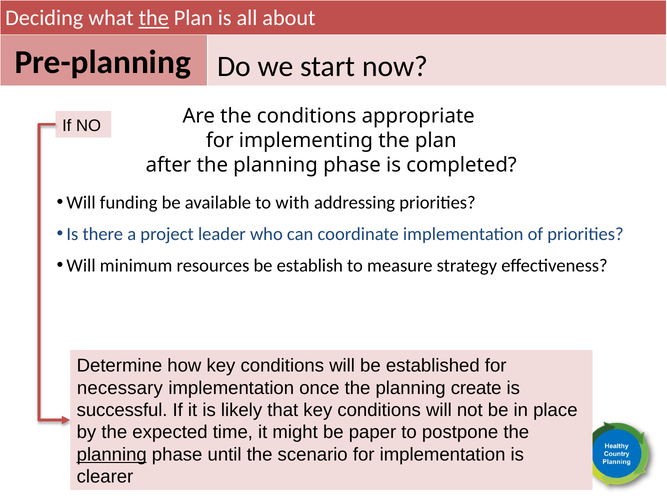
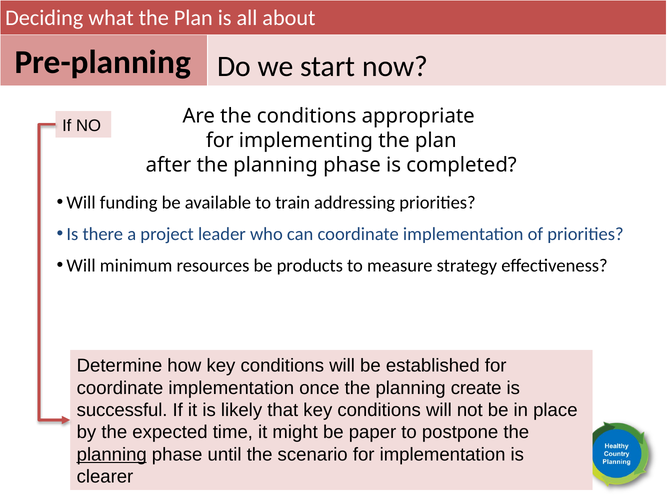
the at (154, 18) underline: present -> none
with: with -> train
establish: establish -> products
necessary at (120, 388): necessary -> coordinate
